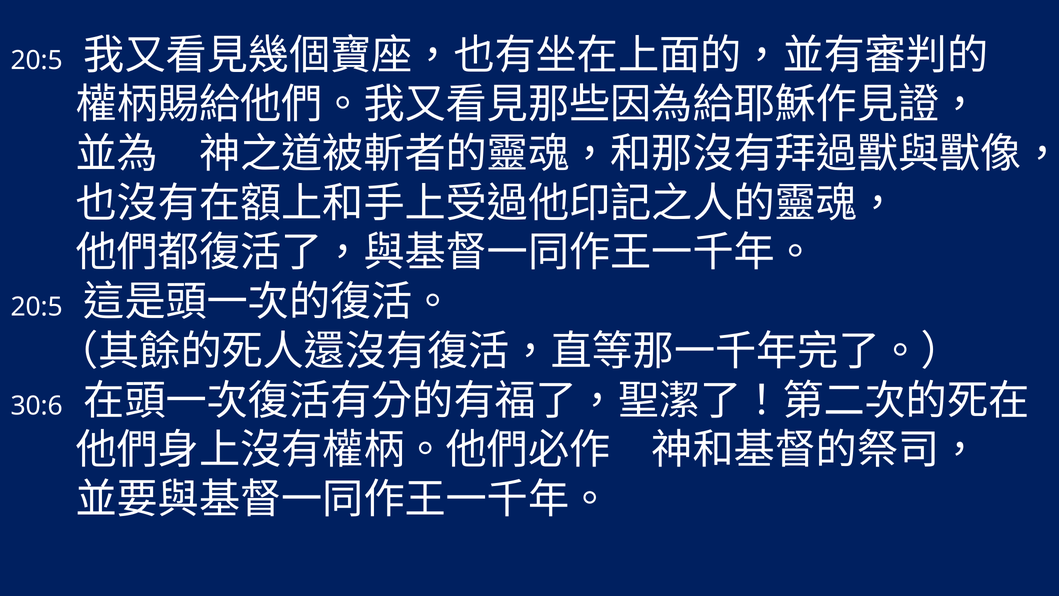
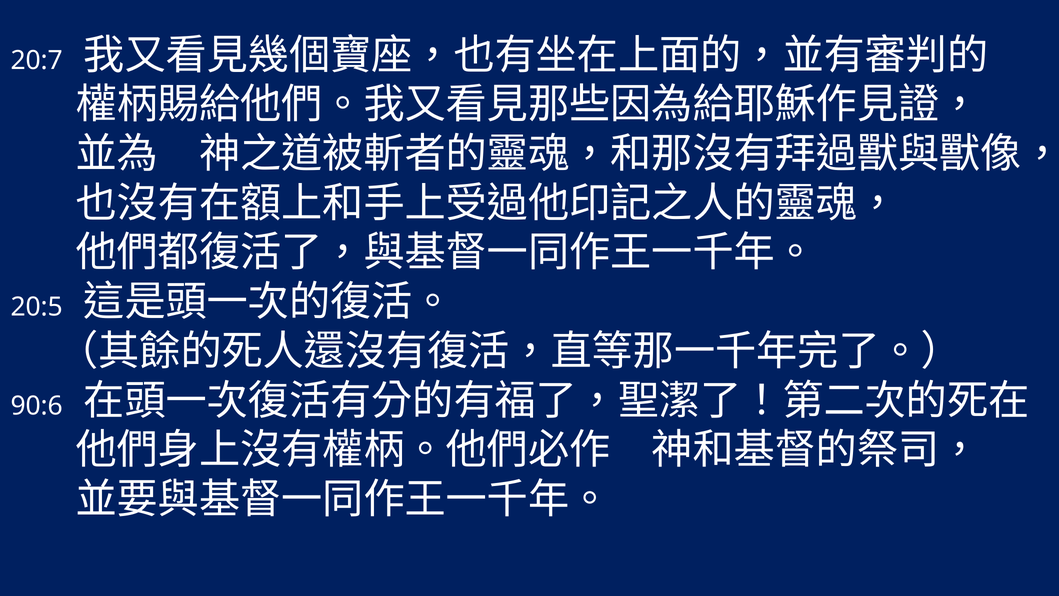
20:5 at (37, 60): 20:5 -> 20:7
30:6: 30:6 -> 90:6
